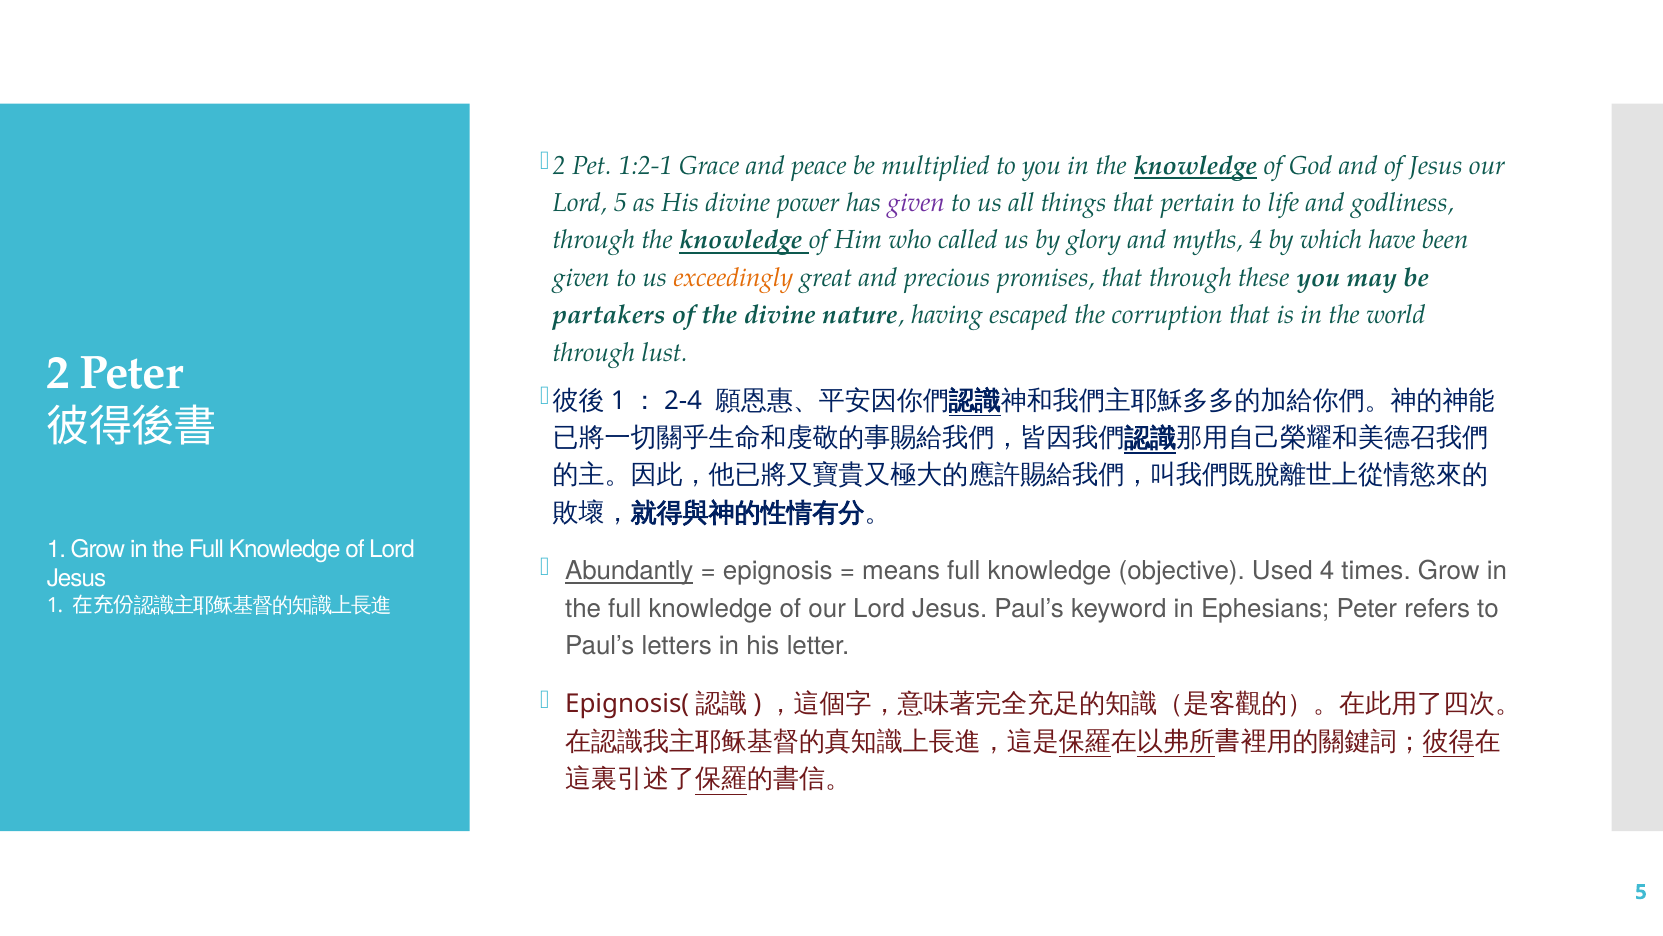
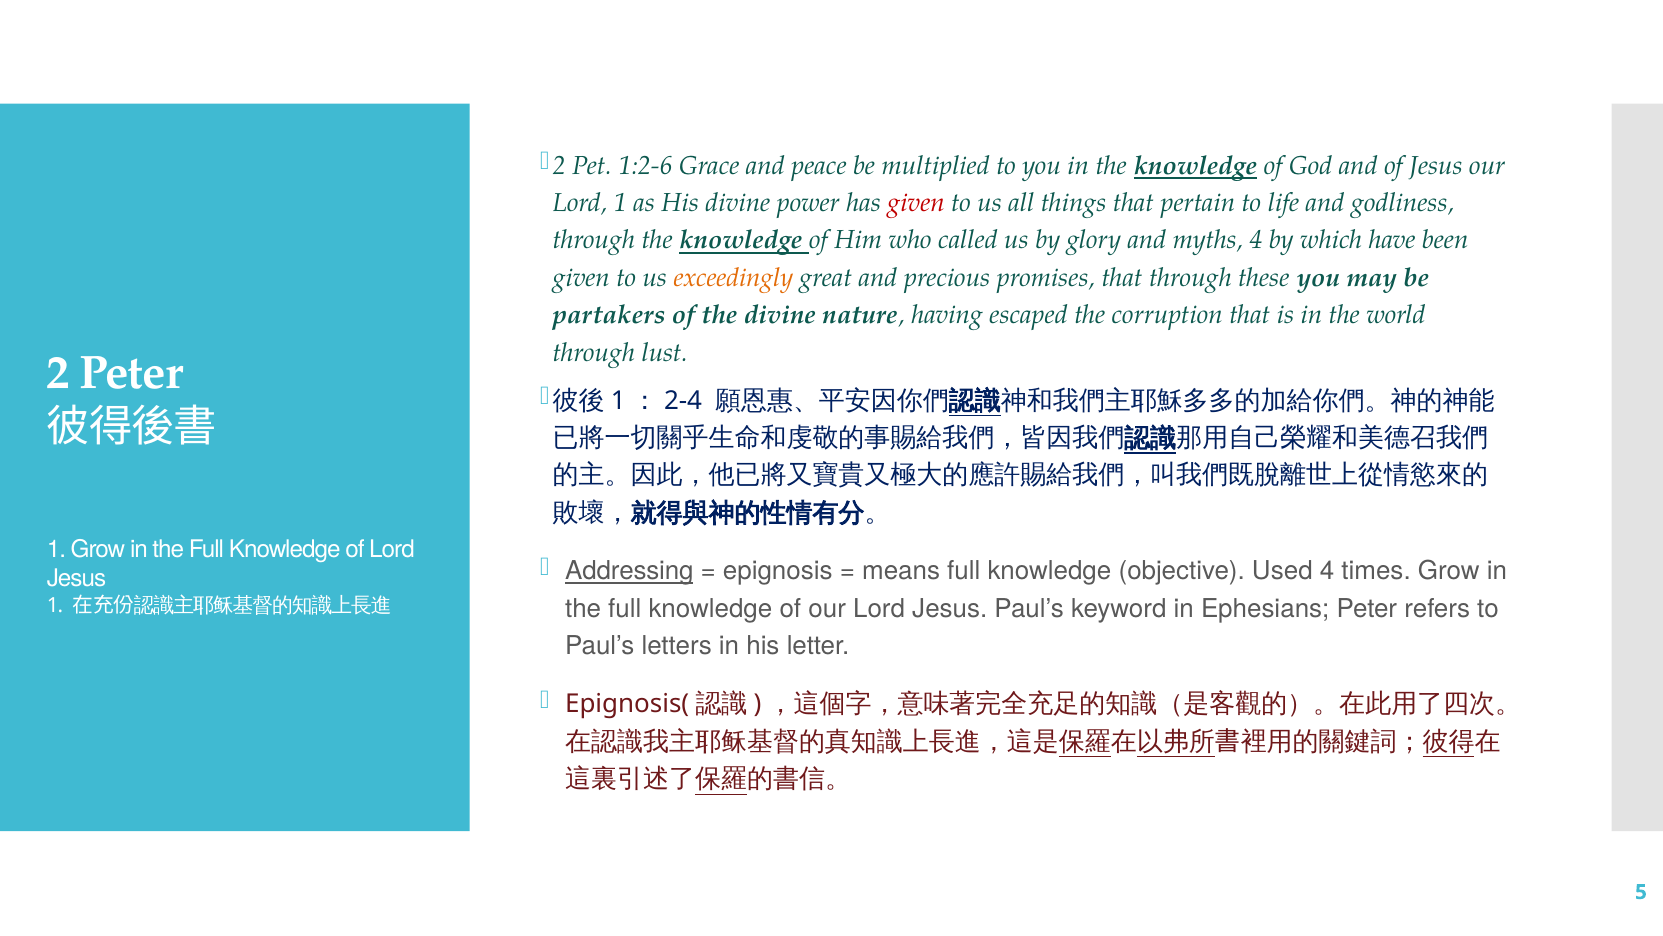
1:2-1: 1:2-1 -> 1:2-6
Lord 5: 5 -> 1
given at (916, 203) colour: purple -> red
Abundantly: Abundantly -> Addressing
